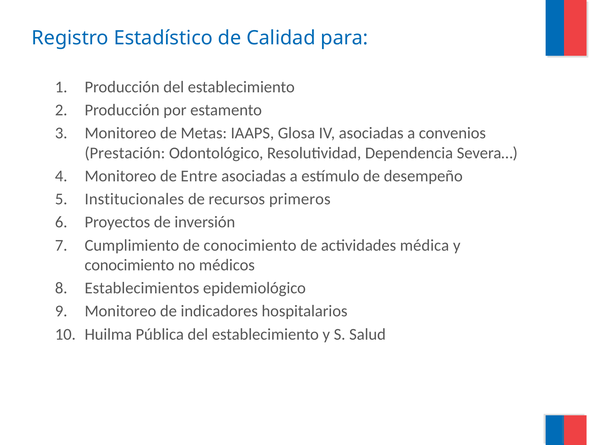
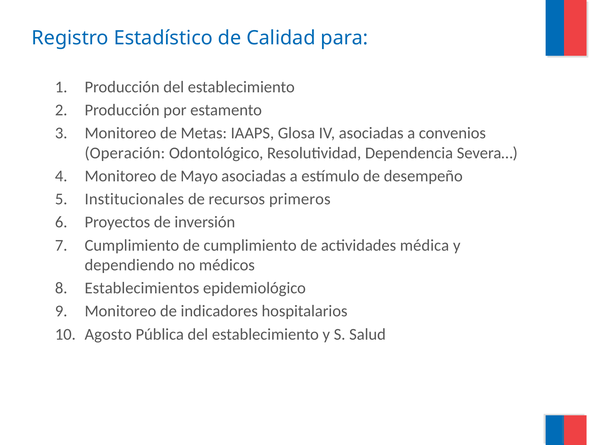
Prestación: Prestación -> Operación
Entre: Entre -> Mayo
de conocimiento: conocimiento -> cumplimiento
conocimiento at (129, 265): conocimiento -> dependiendo
Huilma: Huilma -> Agosto
